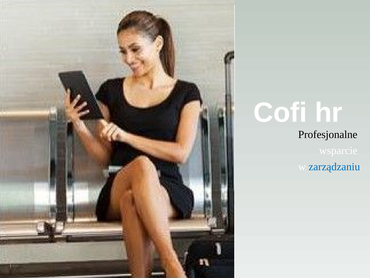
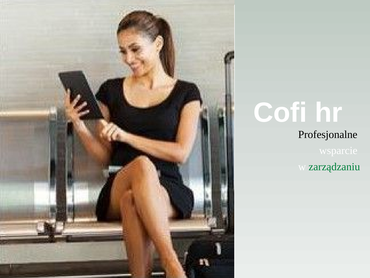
zarządzaniu colour: blue -> green
